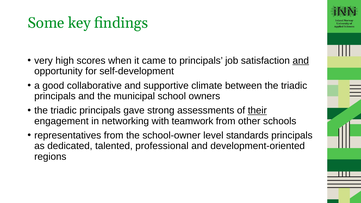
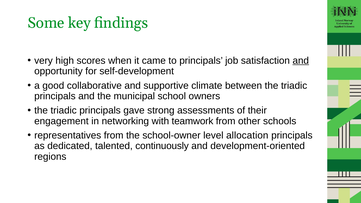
their underline: present -> none
standards: standards -> allocation
professional: professional -> continuously
